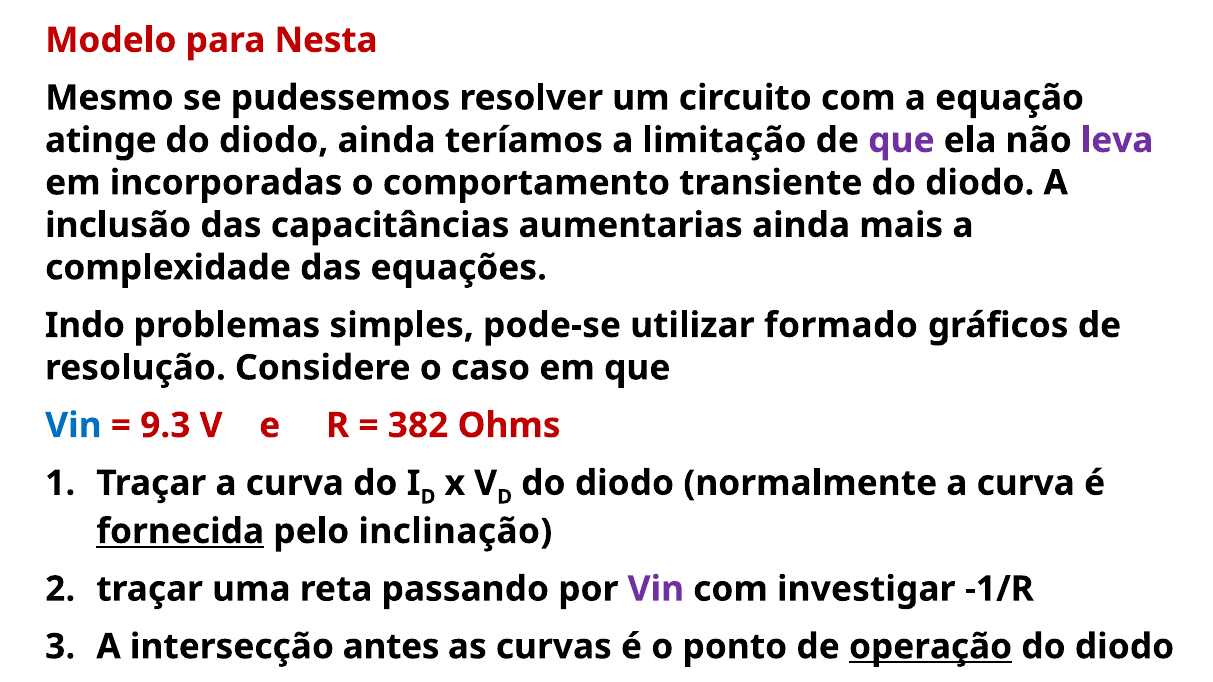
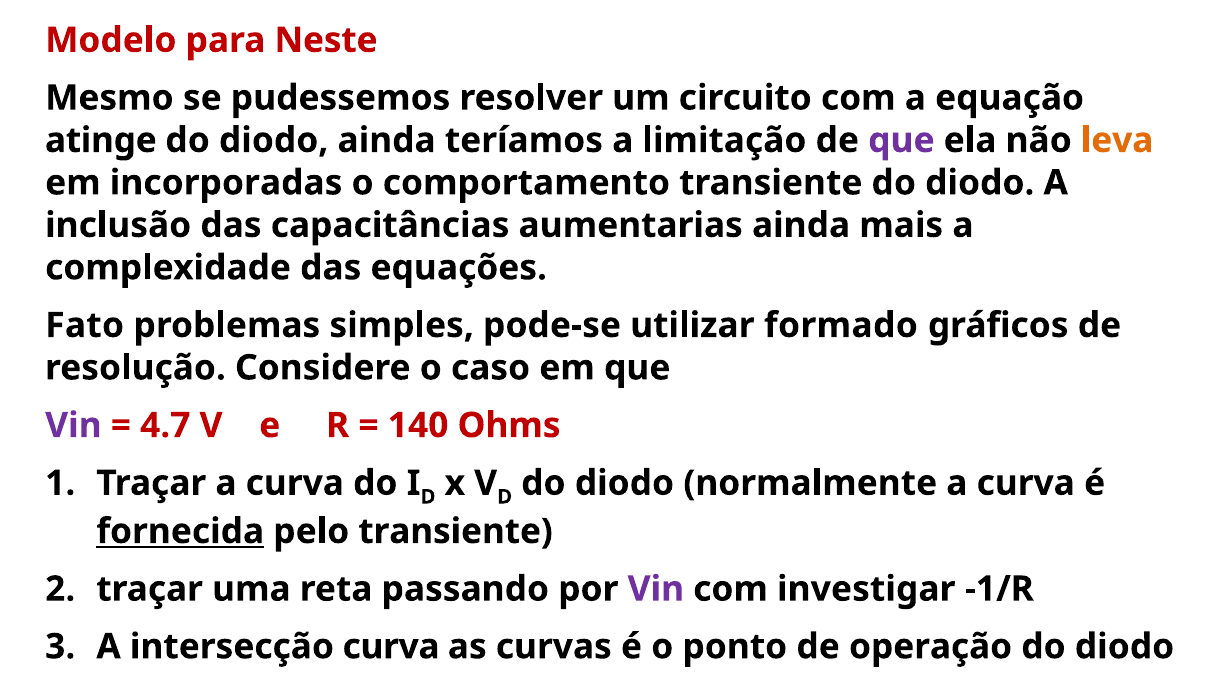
Nesta: Nesta -> Neste
leva colour: purple -> orange
Indo: Indo -> Fato
Vin at (73, 426) colour: blue -> purple
9.3: 9.3 -> 4.7
382: 382 -> 140
pelo inclinação: inclinação -> transiente
intersecção antes: antes -> curva
operação underline: present -> none
